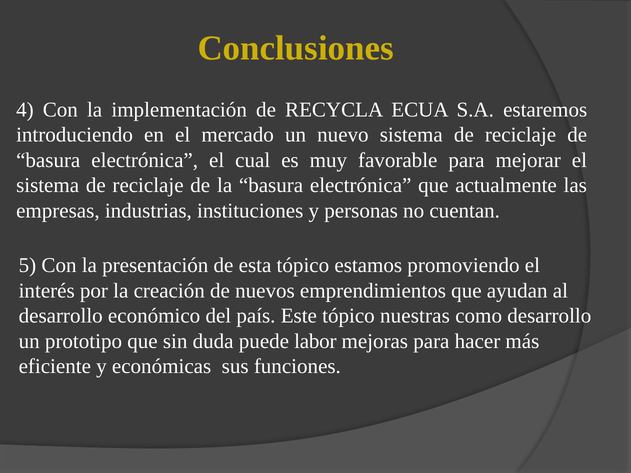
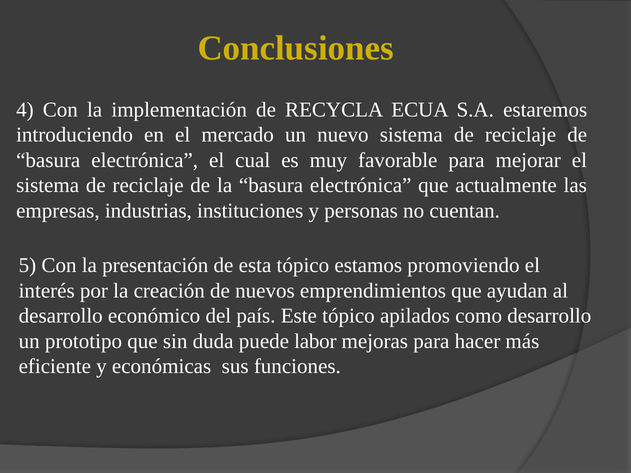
nuestras: nuestras -> apilados
